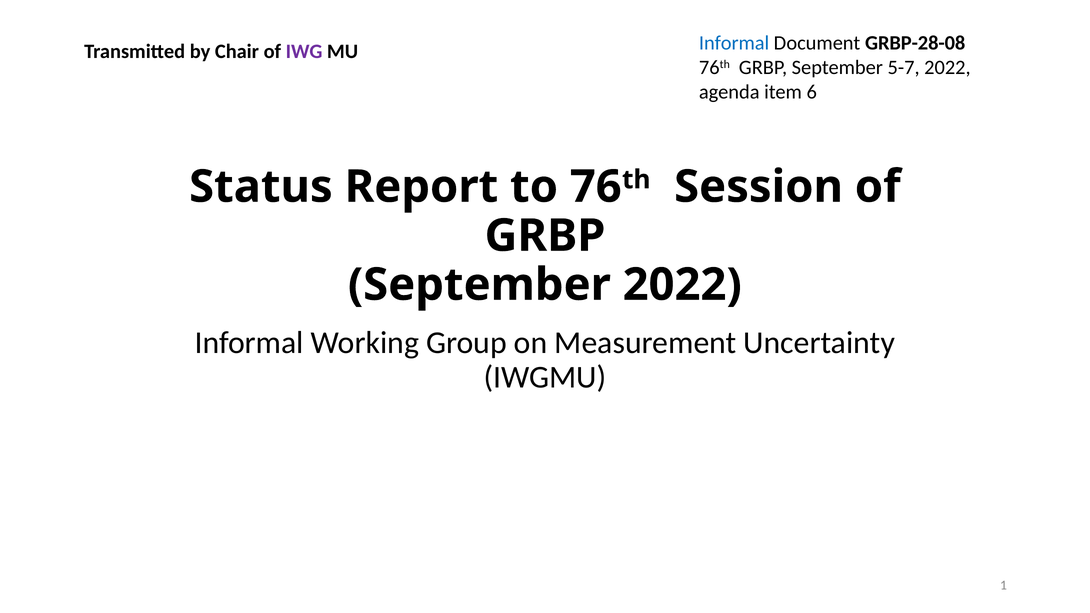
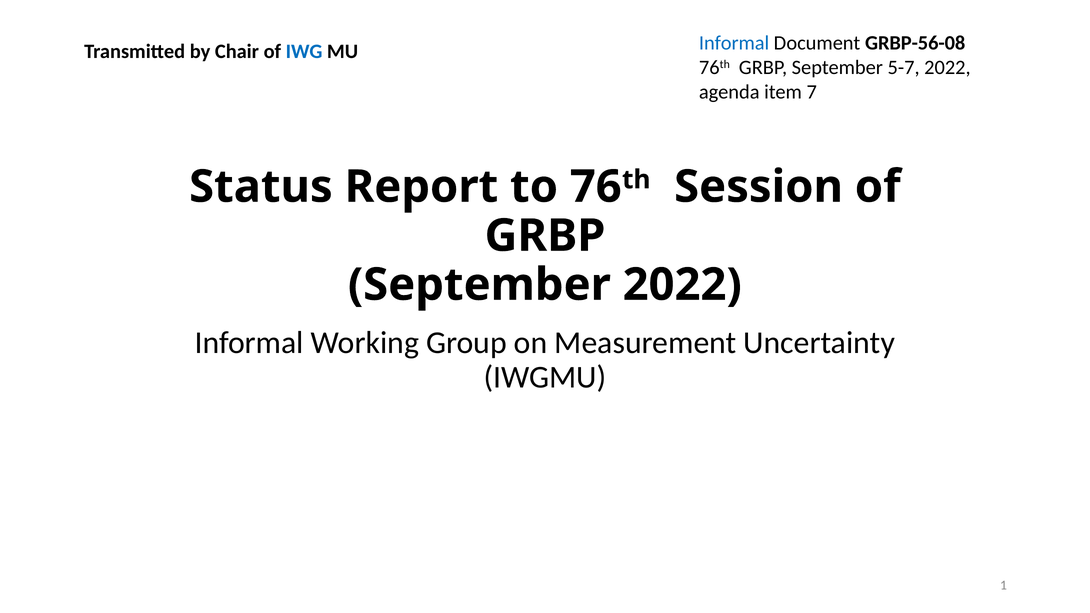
IWG colour: purple -> blue
GRBP-28-08: GRBP-28-08 -> GRBP-56-08
6: 6 -> 7
